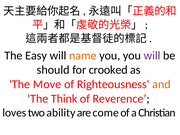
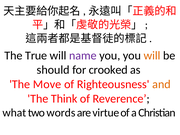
Easy: Easy -> True
name colour: orange -> purple
will at (152, 55) colour: purple -> orange
loves: loves -> what
ability: ability -> words
come: come -> virtue
